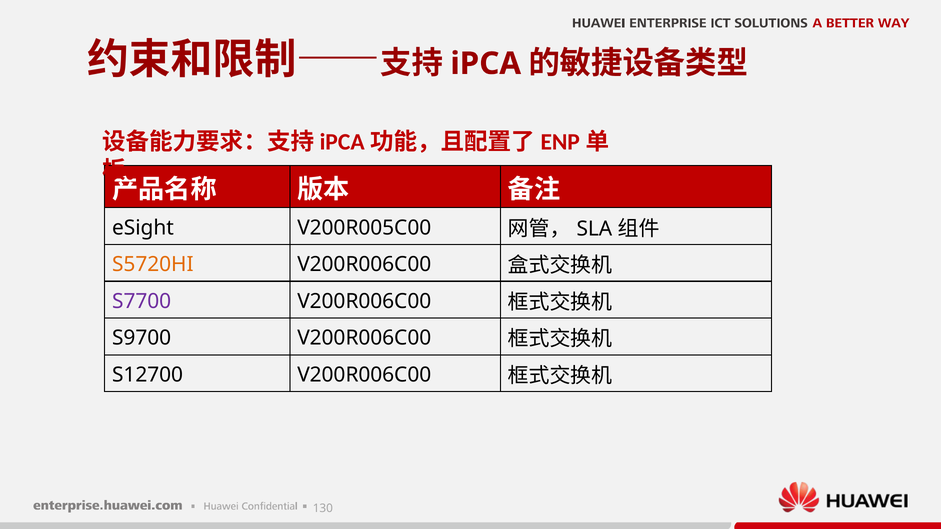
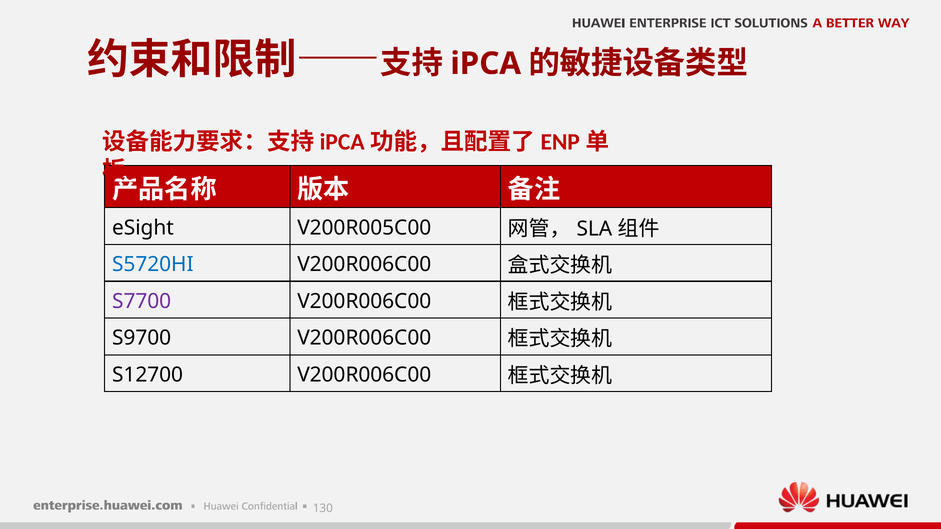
S5720HI colour: orange -> blue
